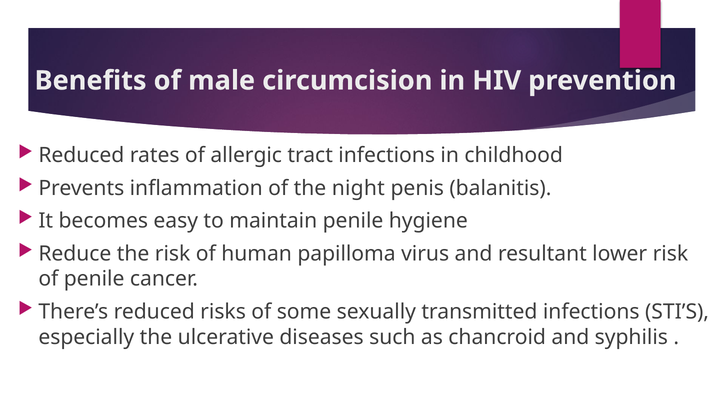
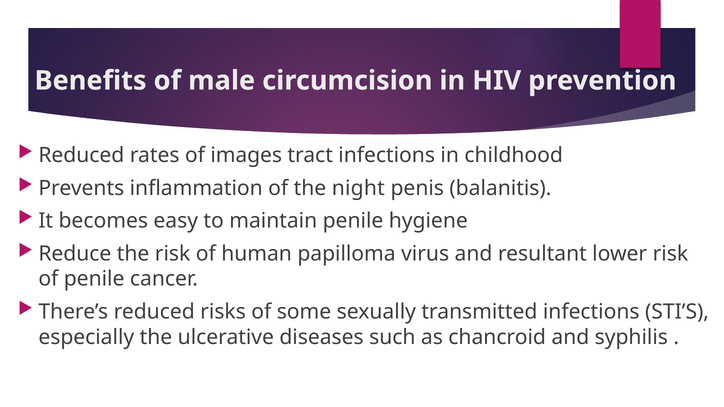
allergic: allergic -> images
